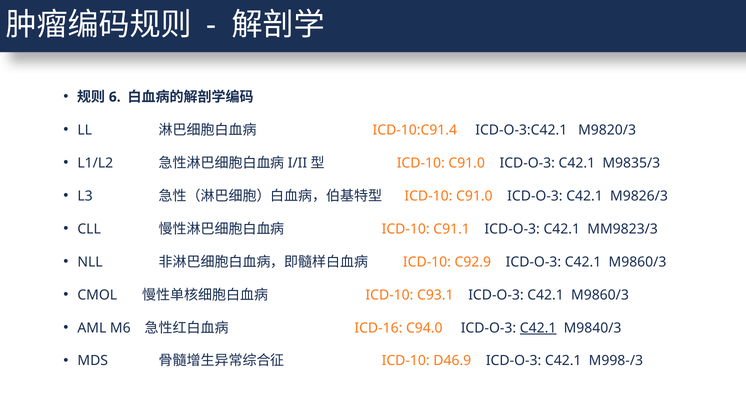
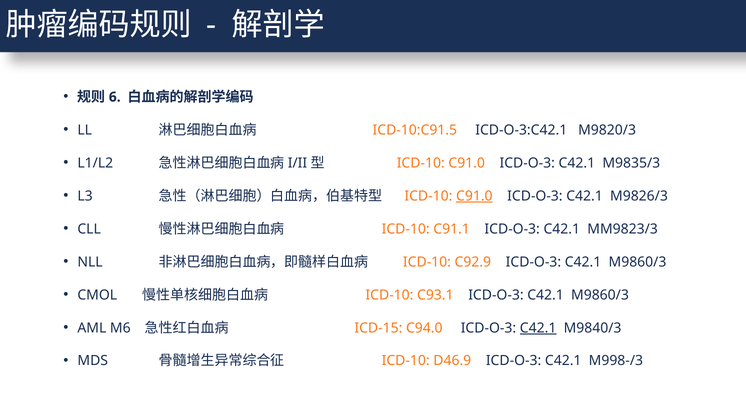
ICD-10:C91.4: ICD-10:C91.4 -> ICD-10:C91.5
C91.0 at (474, 196) underline: none -> present
ICD-16: ICD-16 -> ICD-15
